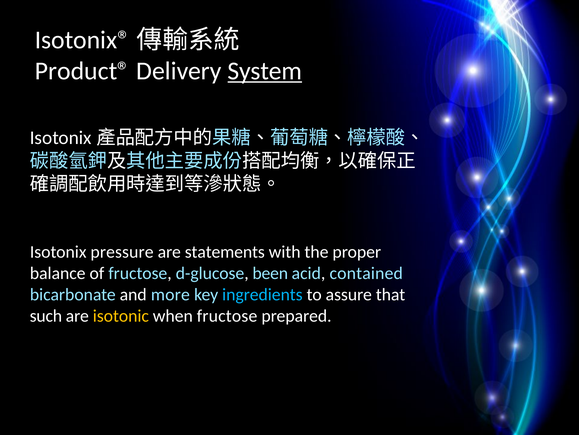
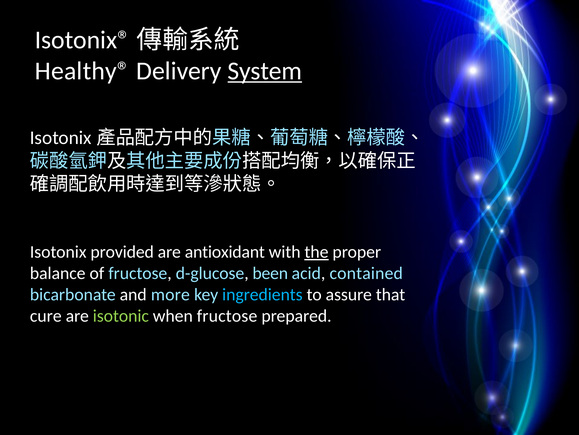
Product®: Product® -> Healthy®
pressure: pressure -> provided
statements: statements -> antioxidant
the underline: none -> present
such: such -> cure
isotonic colour: yellow -> light green
